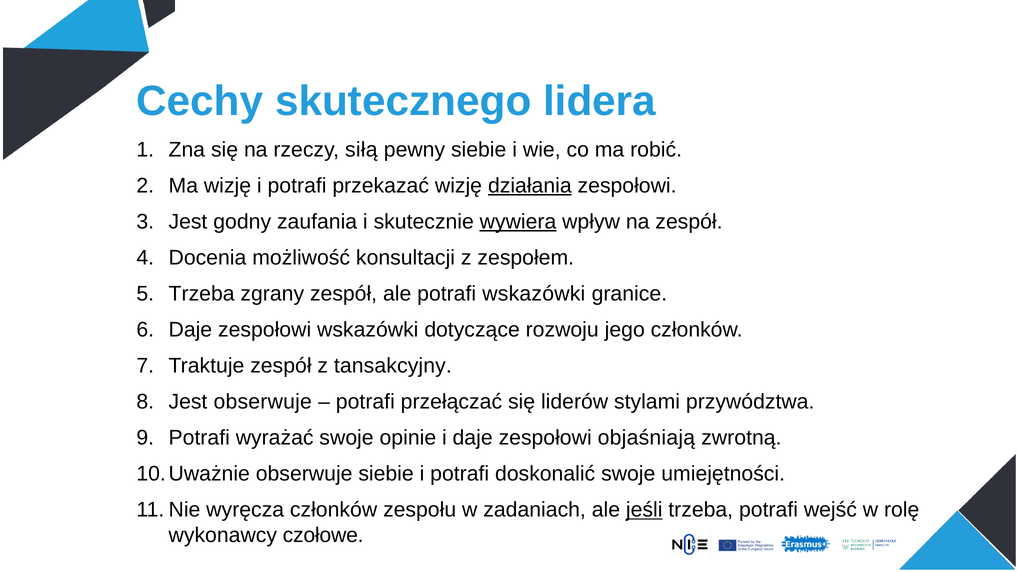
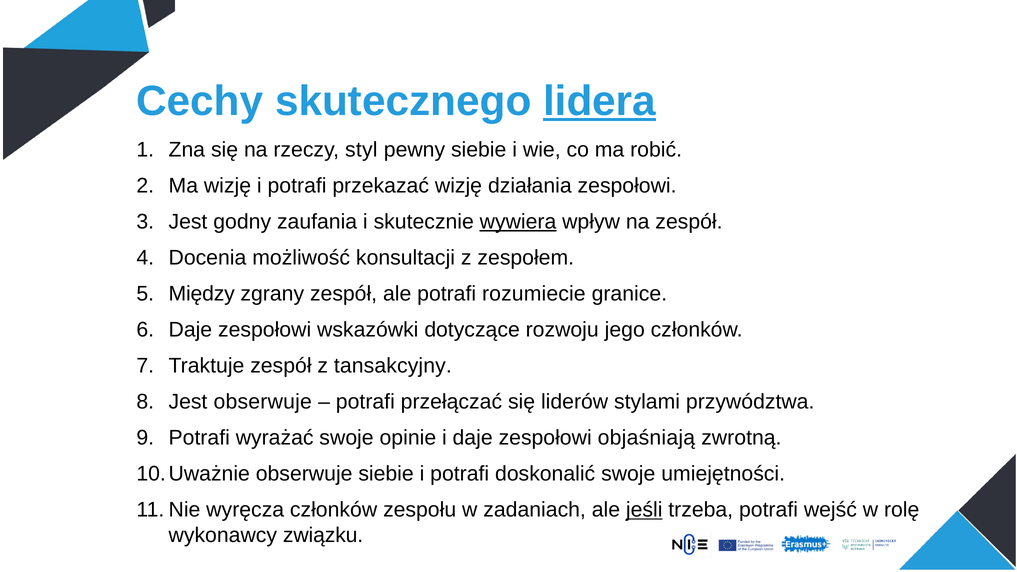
lidera underline: none -> present
siłą: siłą -> styl
działania underline: present -> none
Trzeba at (202, 294): Trzeba -> Między
potrafi wskazówki: wskazówki -> rozumiecie
czołowe: czołowe -> związku
